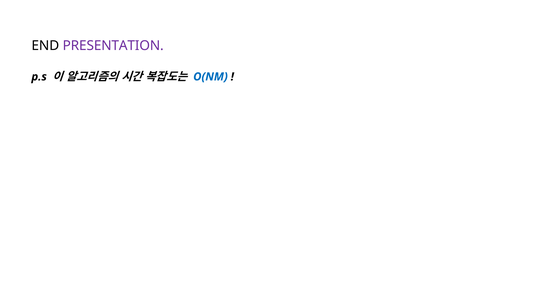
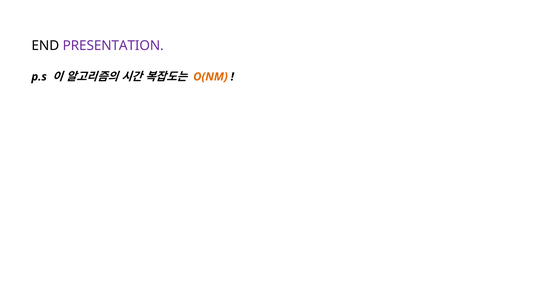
O(NM colour: blue -> orange
